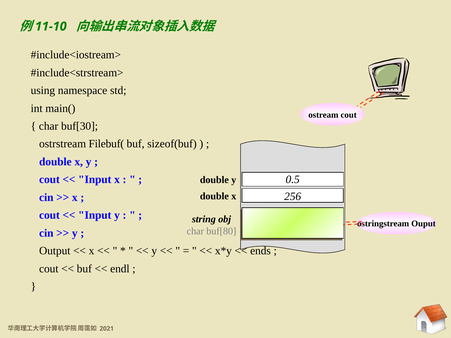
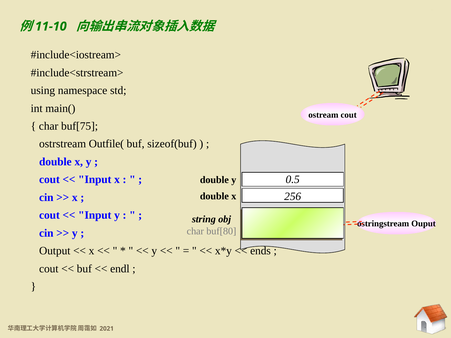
buf[30: buf[30 -> buf[75
Filebuf(: Filebuf( -> Outfile(
